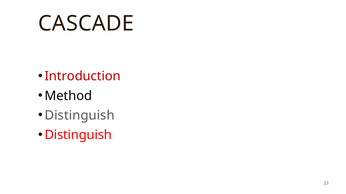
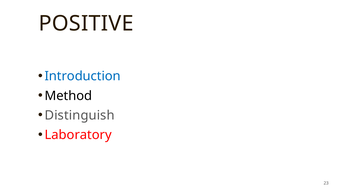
CASCADE: CASCADE -> POSITIVE
Introduction colour: red -> blue
Distinguish at (78, 135): Distinguish -> Laboratory
